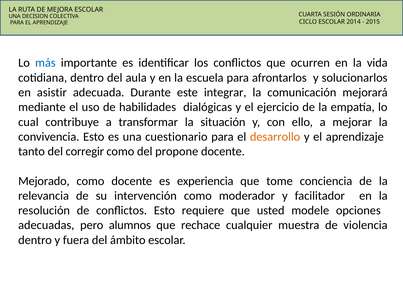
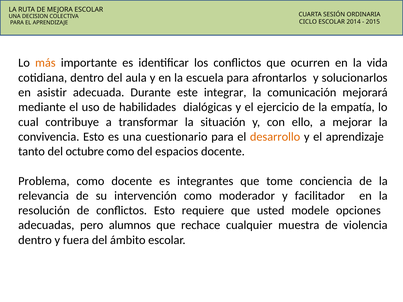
más colour: blue -> orange
corregir: corregir -> octubre
propone: propone -> espacios
Mejorado: Mejorado -> Problema
experiencia: experiencia -> integrantes
